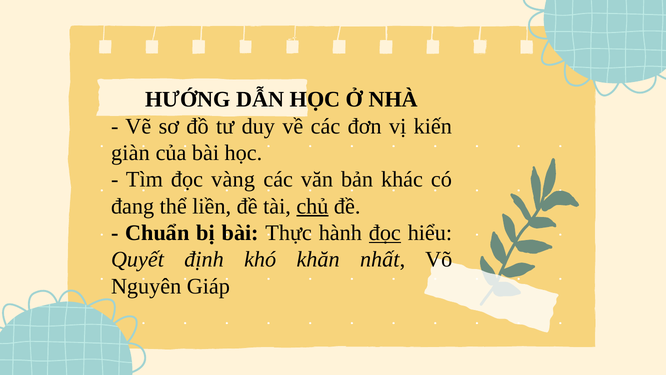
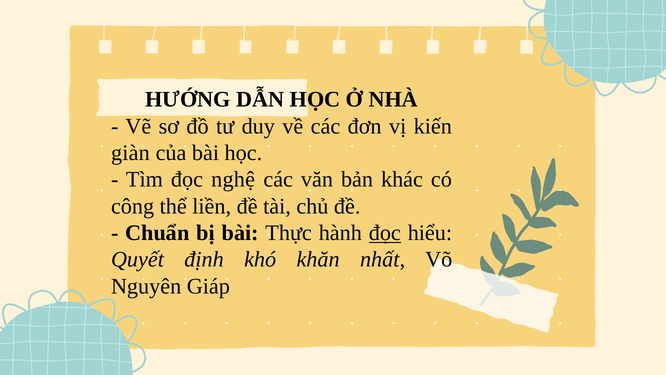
vàng: vàng -> nghệ
đang: đang -> công
chủ underline: present -> none
